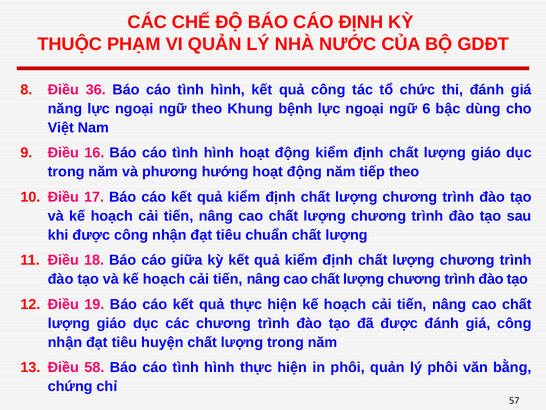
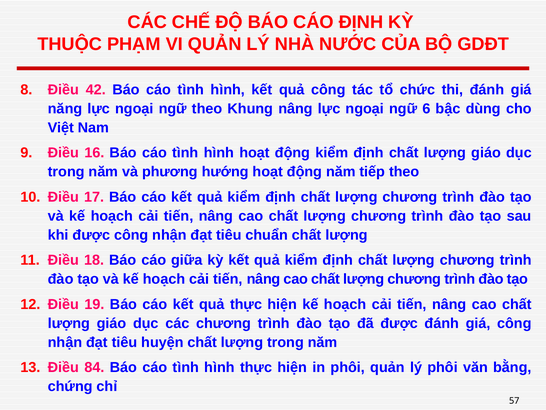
36: 36 -> 42
Khung bệnh: bệnh -> nâng
58: 58 -> 84
